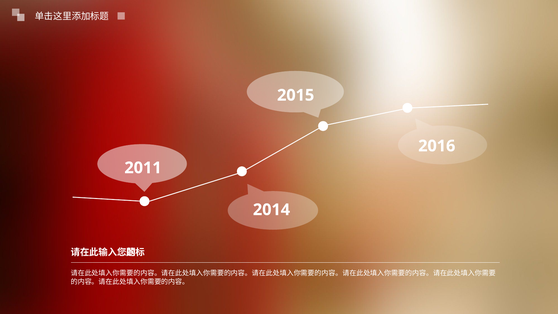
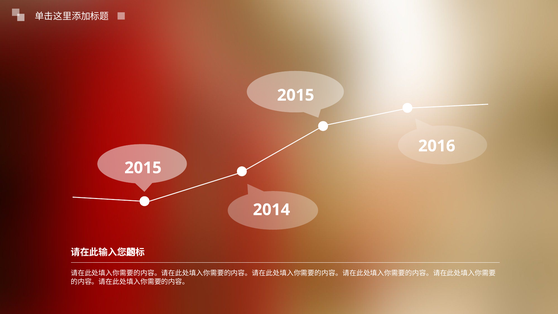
2011 at (143, 168): 2011 -> 2015
